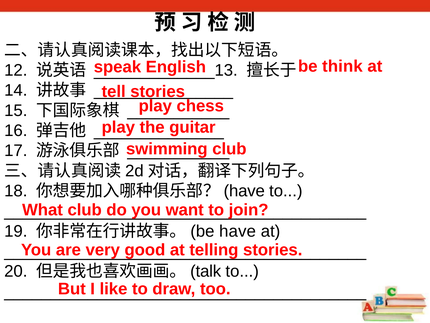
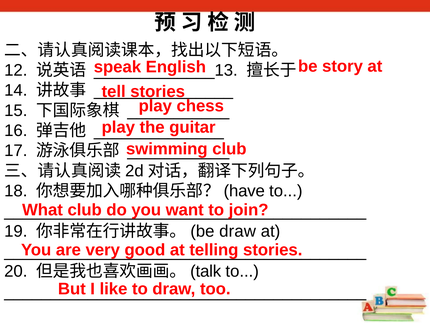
think: think -> story
be have: have -> draw
